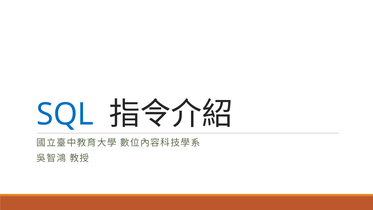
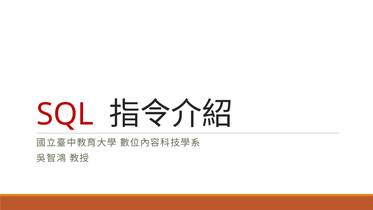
SQL colour: blue -> red
